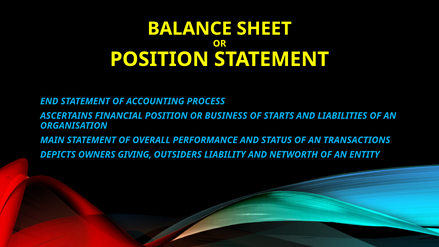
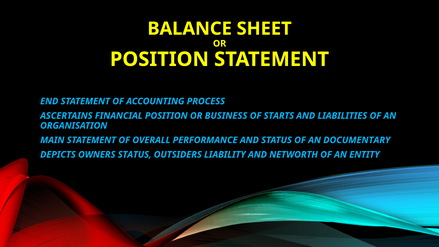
TRANSACTIONS: TRANSACTIONS -> DOCUMENTARY
OWNERS GIVING: GIVING -> STATUS
